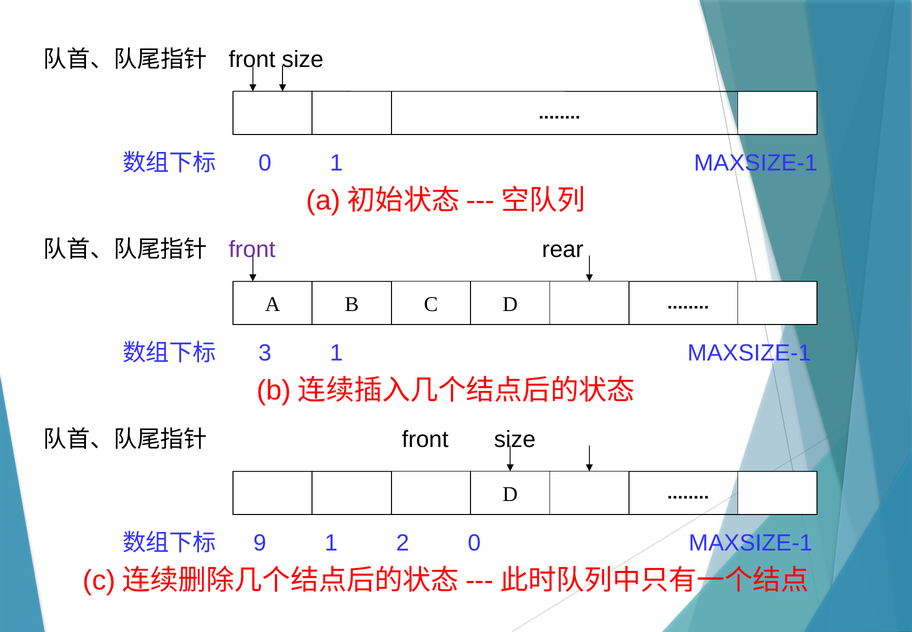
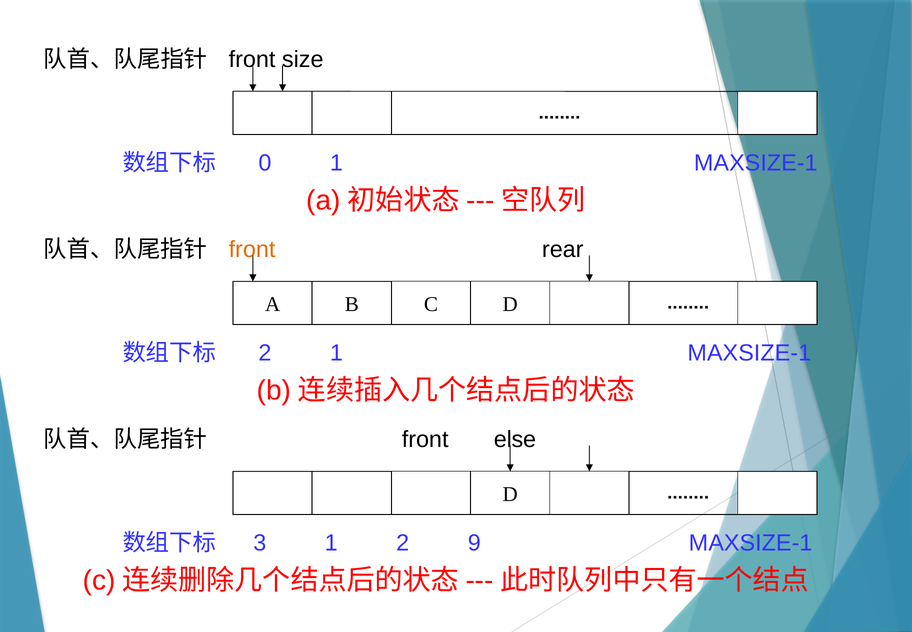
front at (252, 249) colour: purple -> orange
3 at (265, 353): 3 -> 2
size at (515, 439): size -> else
9: 9 -> 3
2 0: 0 -> 9
